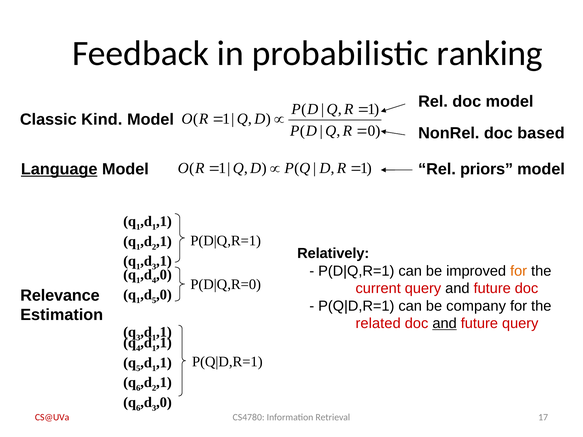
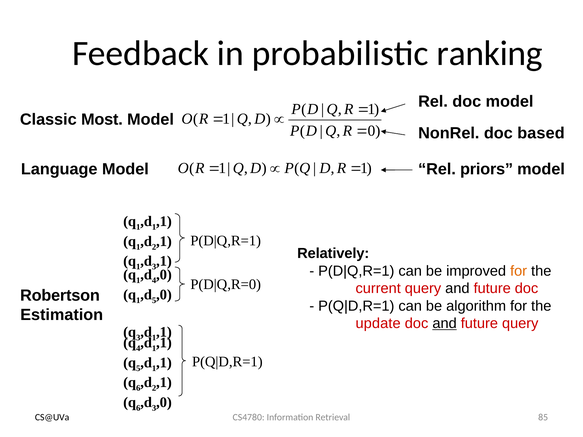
Kind: Kind -> Most
Language underline: present -> none
Relevance: Relevance -> Robertson
company: company -> algorithm
related: related -> update
17: 17 -> 85
CS@UVa colour: red -> black
